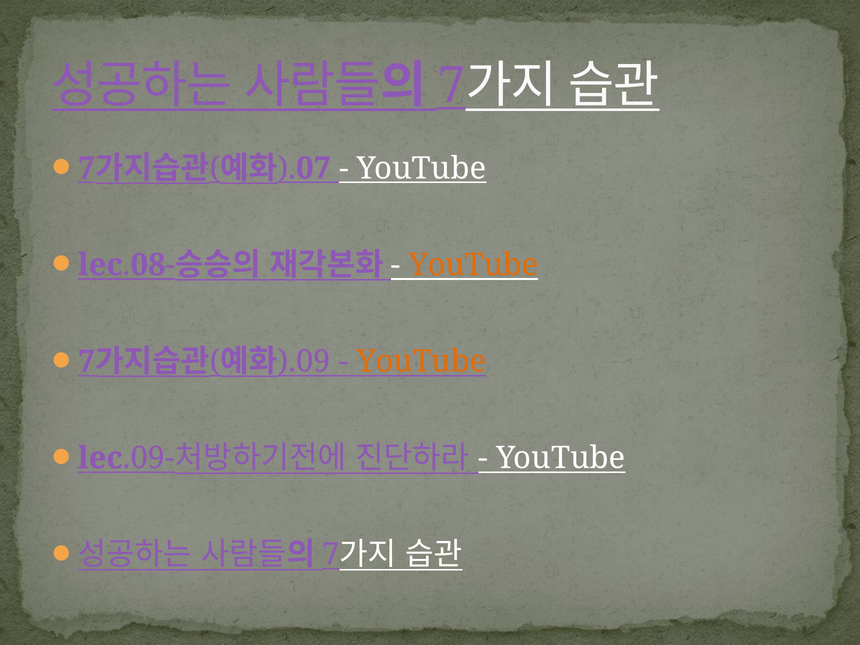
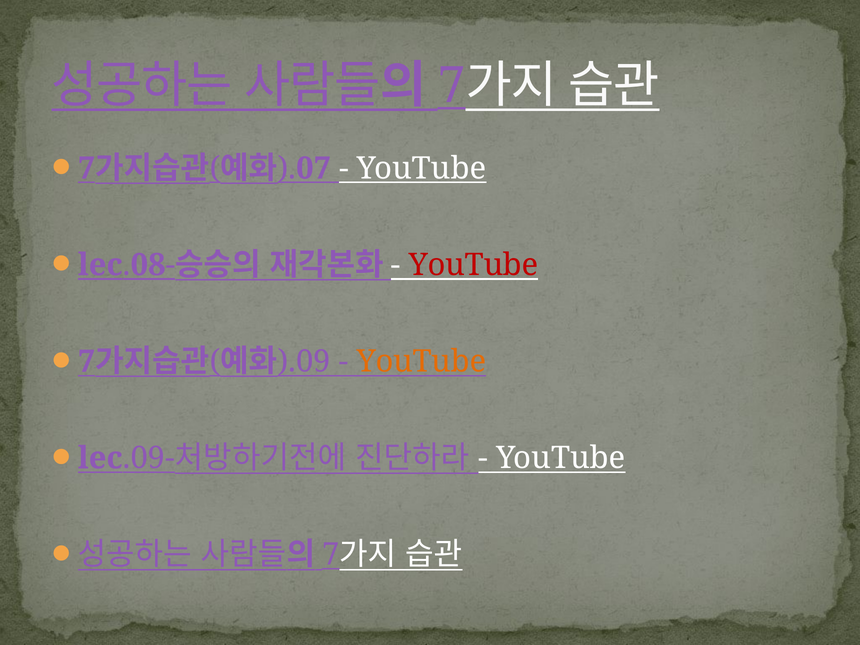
YouTube at (473, 265) colour: orange -> red
